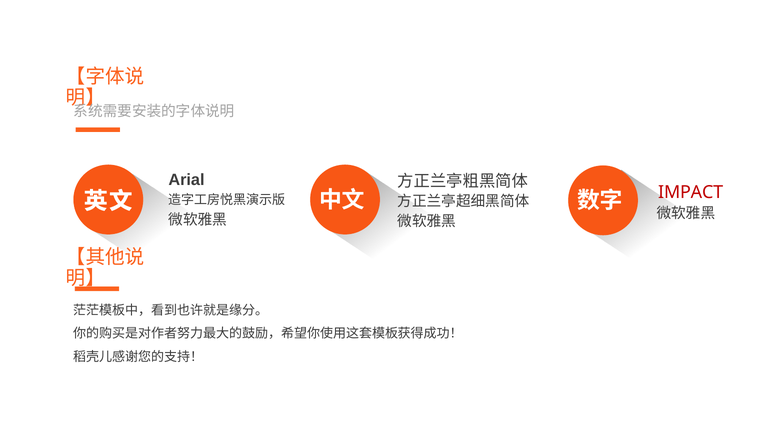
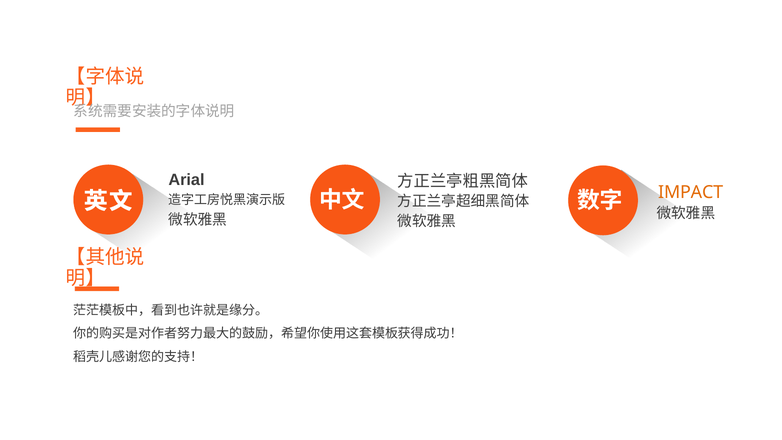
IMPACT colour: red -> orange
